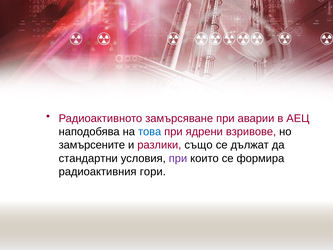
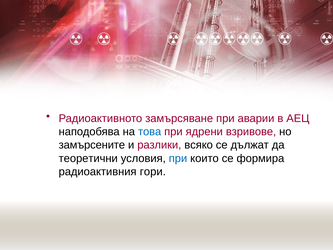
също: също -> всяко
стандартни: стандартни -> теоретични
при at (178, 158) colour: purple -> blue
